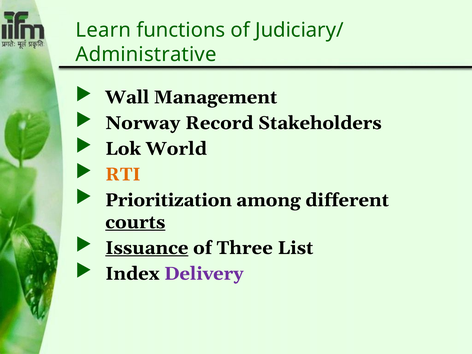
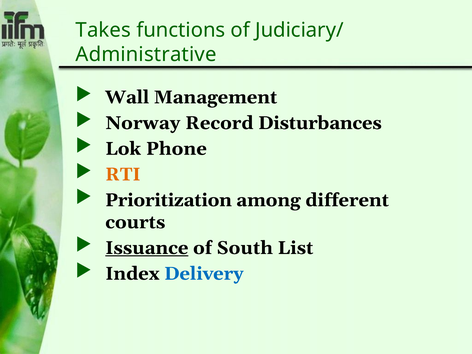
Learn: Learn -> Takes
Stakeholders: Stakeholders -> Disturbances
World: World -> Phone
courts underline: present -> none
Three: Three -> South
Delivery colour: purple -> blue
